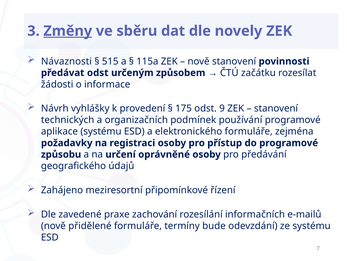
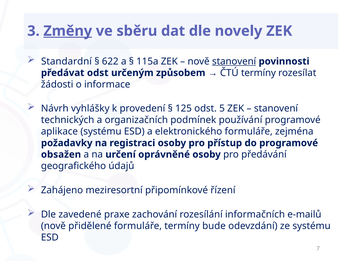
Návaznosti: Návaznosti -> Standardní
515: 515 -> 622
stanovení at (234, 61) underline: none -> present
ČTÚ začátku: začátku -> termíny
175: 175 -> 125
9: 9 -> 5
způsobu: způsobu -> obsažen
